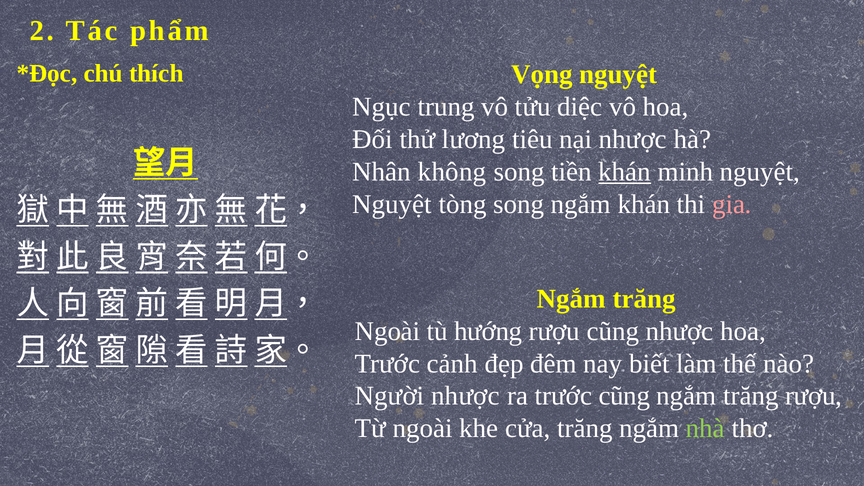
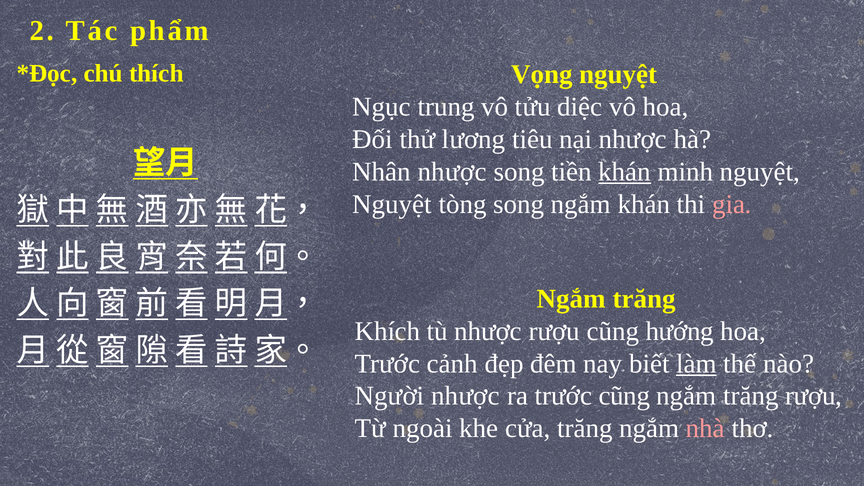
Nhân không: không -> nhược
Ngoài at (387, 331): Ngoài -> Khích
tù hướng: hướng -> nhược
cũng nhược: nhược -> hướng
làm underline: none -> present
nhà colour: light green -> pink
